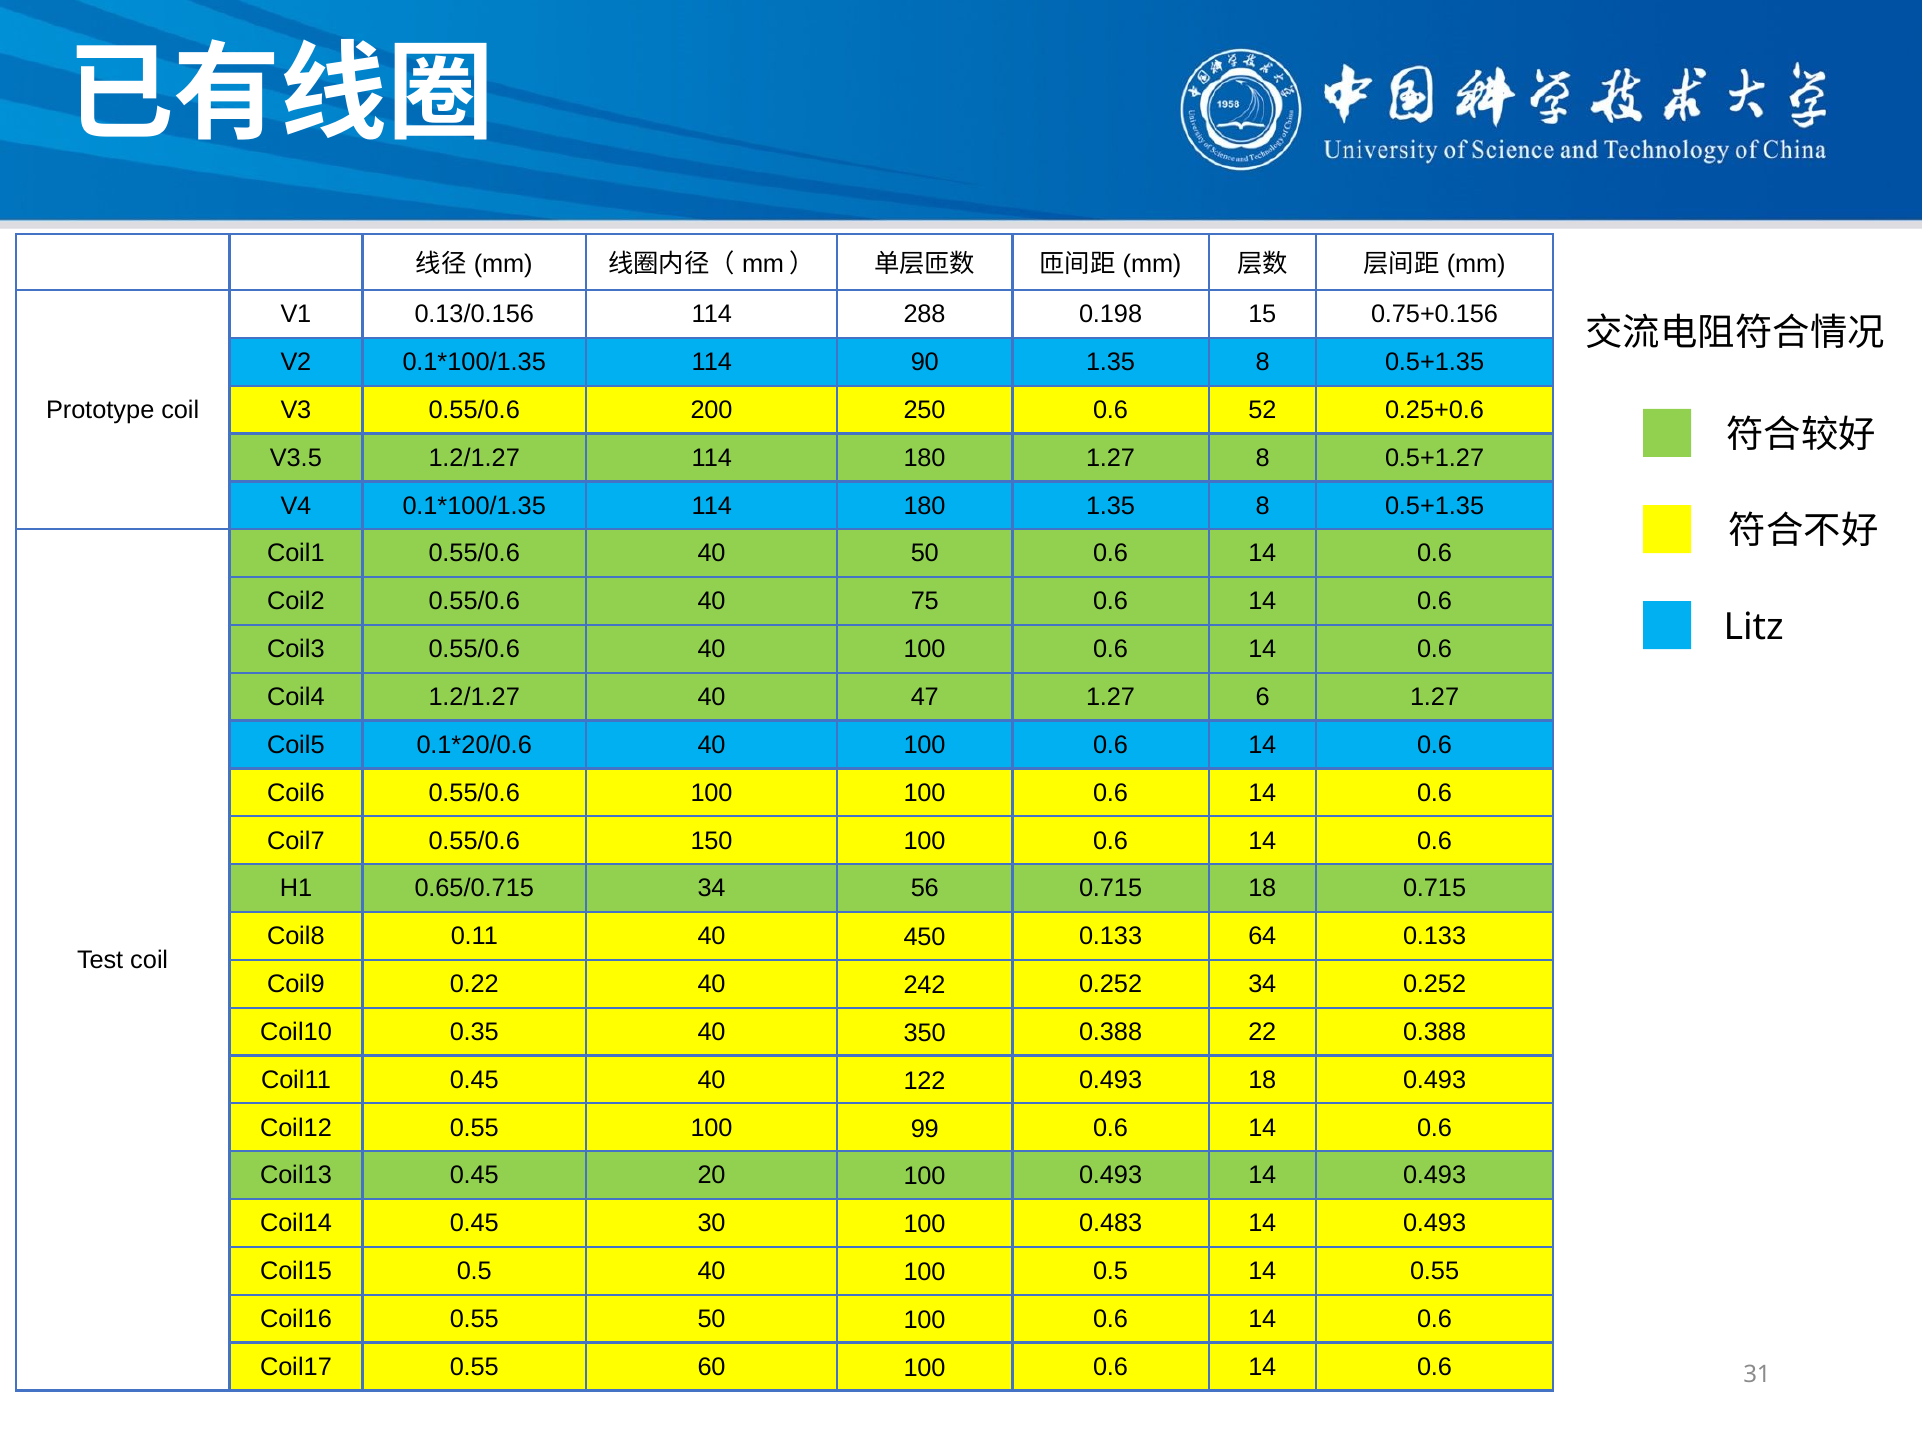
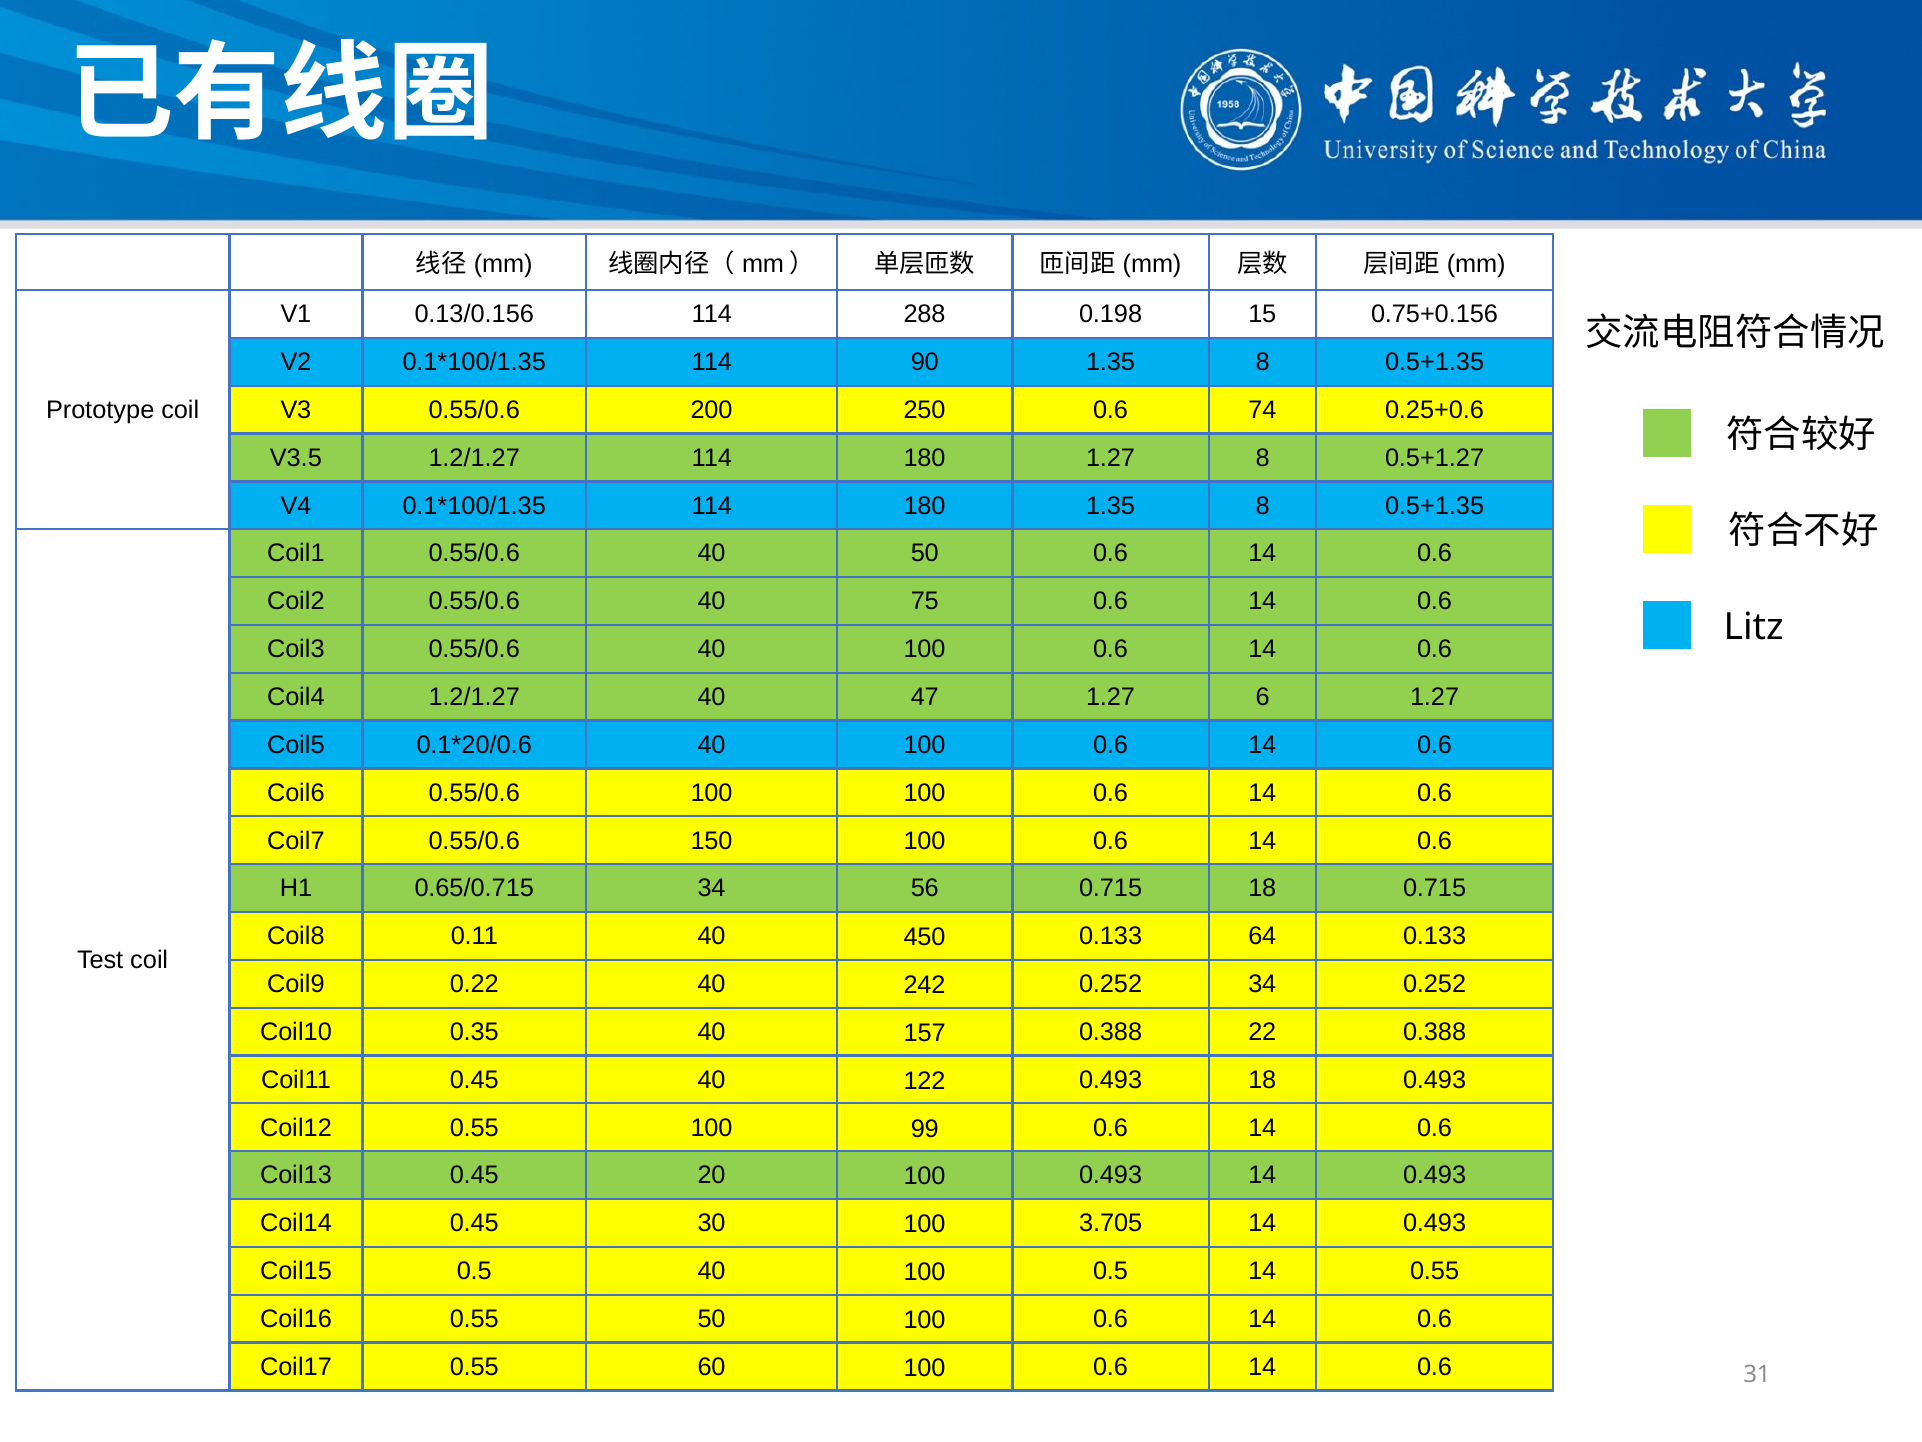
52: 52 -> 74
350: 350 -> 157
0.483: 0.483 -> 3.705
